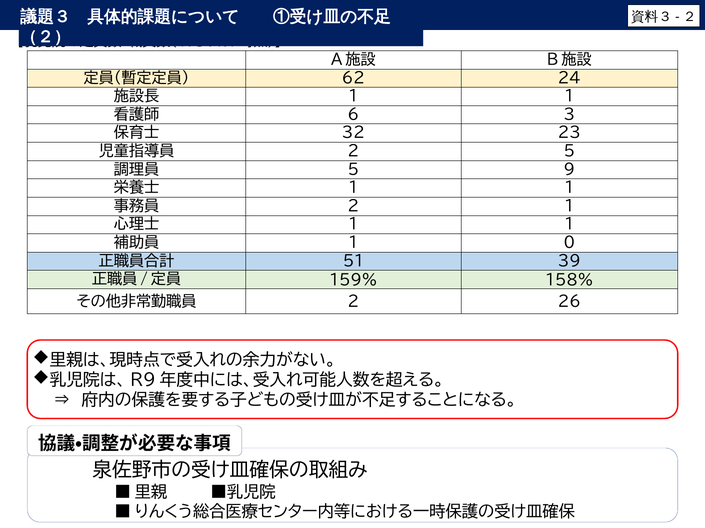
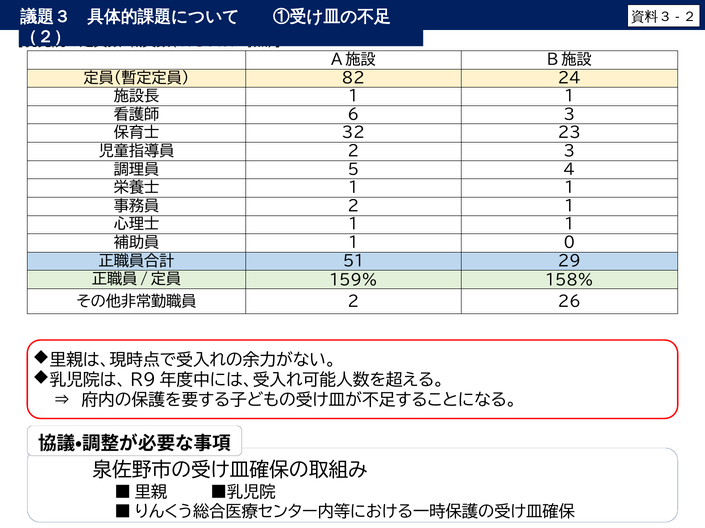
62: 62 -> 82
2 5: 5 -> 3
9: 9 -> 4
39: 39 -> 29
